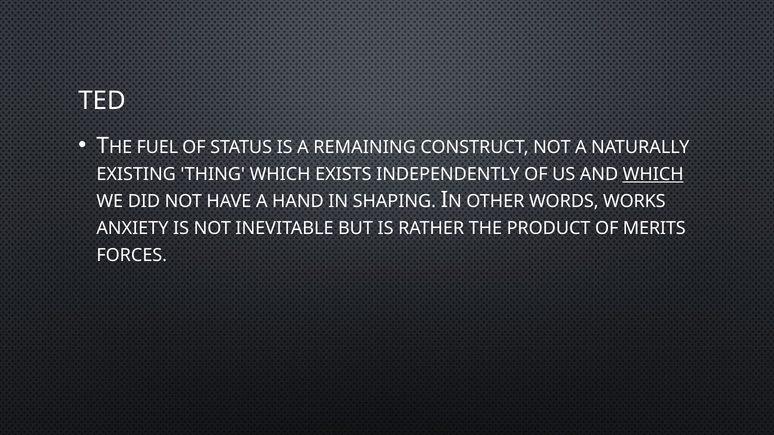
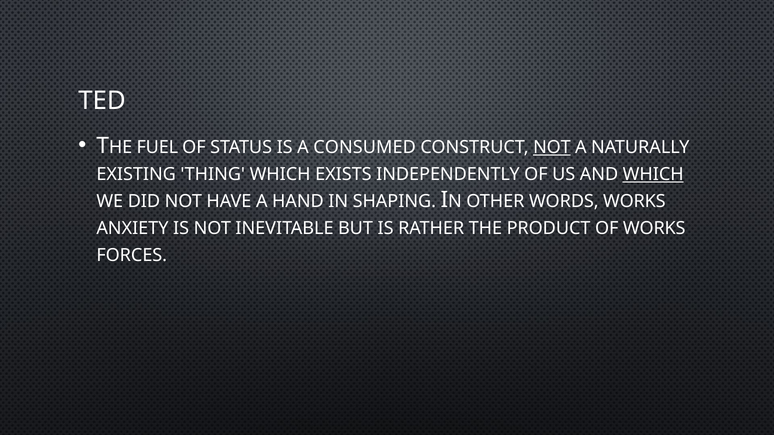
REMAINING: REMAINING -> CONSUMED
NOT at (552, 147) underline: none -> present
OF MERITS: MERITS -> WORKS
